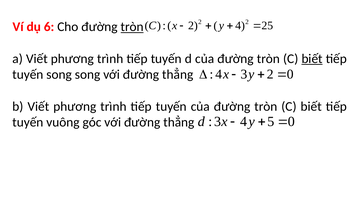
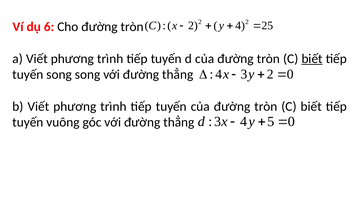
tròn at (132, 27) underline: present -> none
